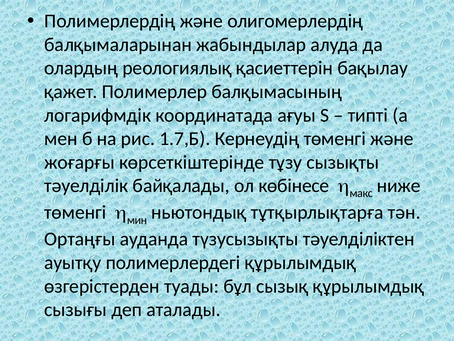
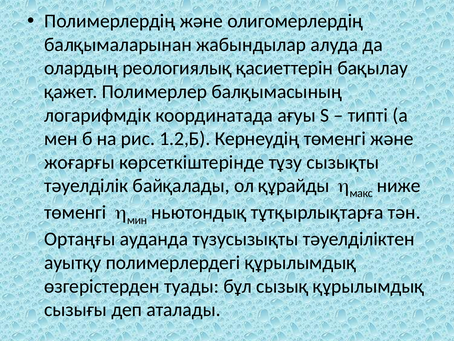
1.7,Б: 1.7,Б -> 1.2,Б
көбінесе: көбінесе -> құрайды
